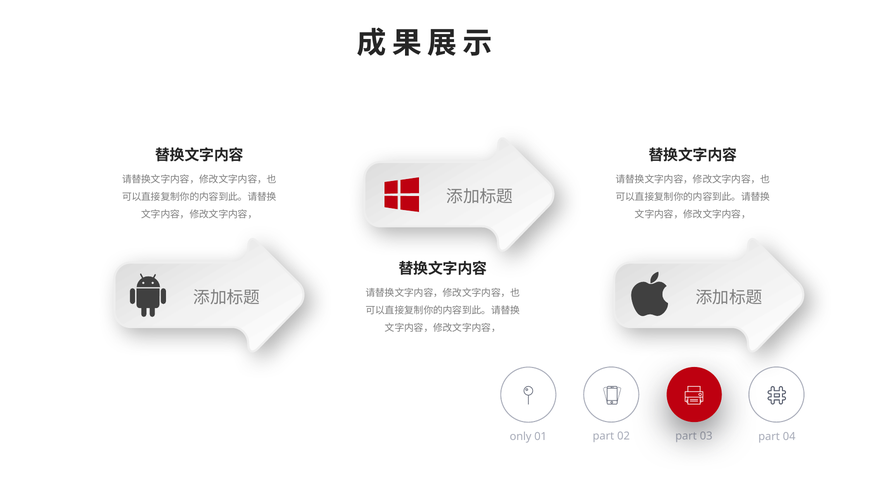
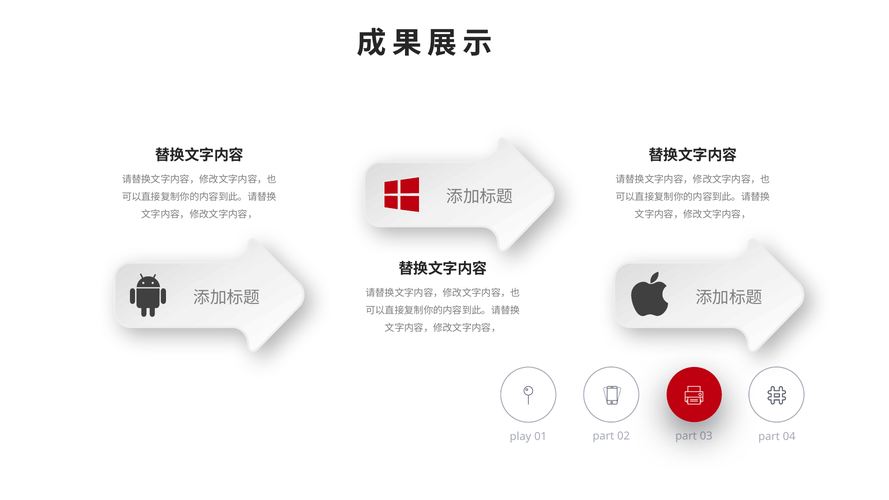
only: only -> play
